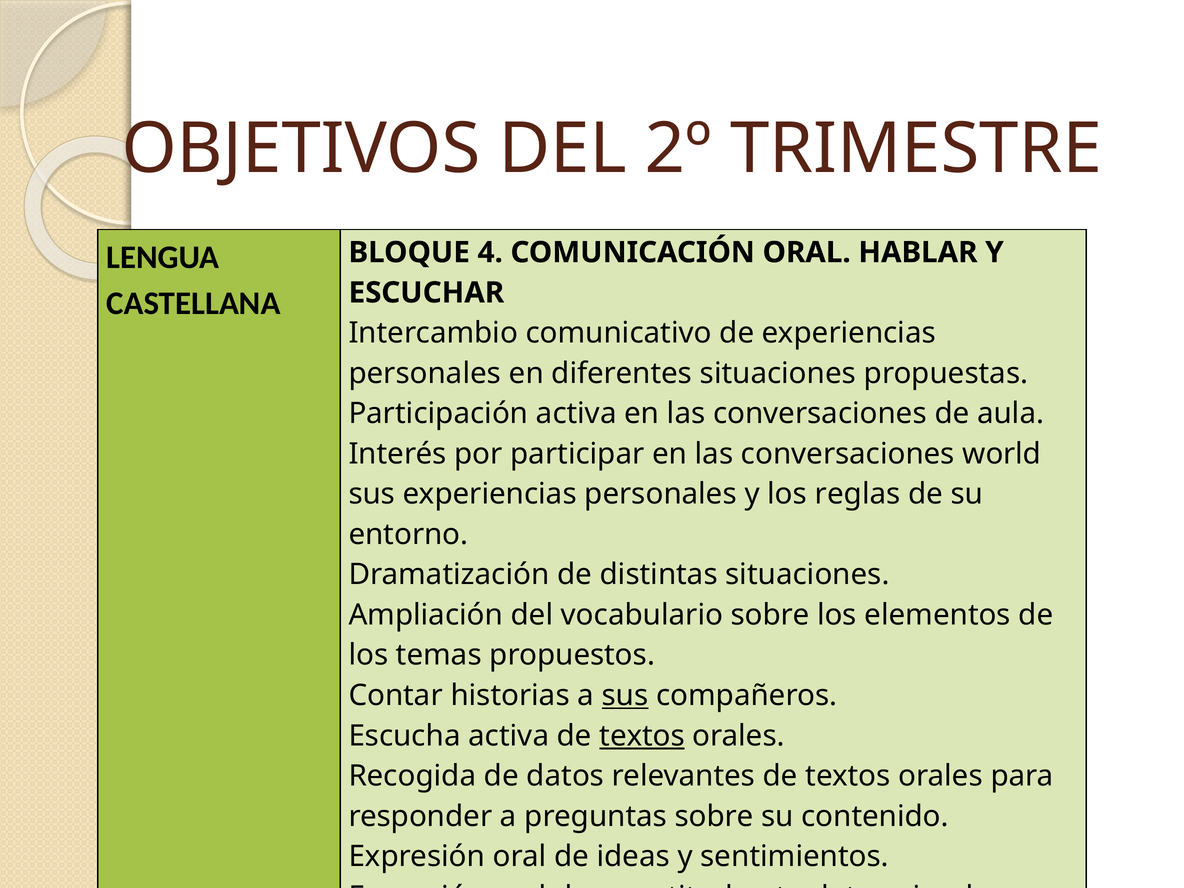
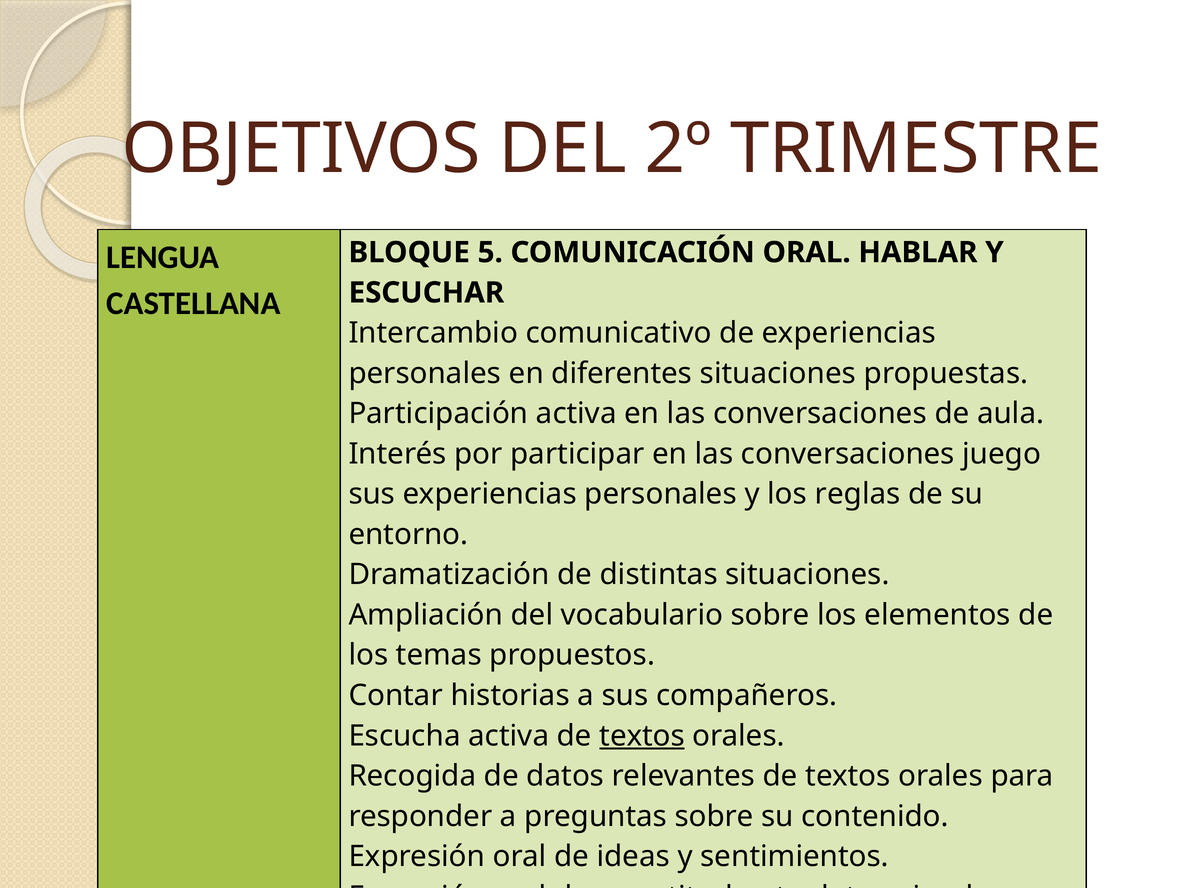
4 at (490, 252): 4 -> 5
conversaciones world: world -> juego
sus at (625, 695) underline: present -> none
